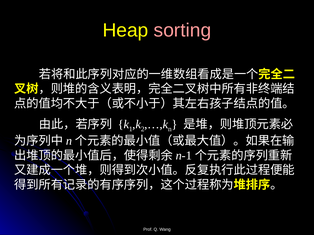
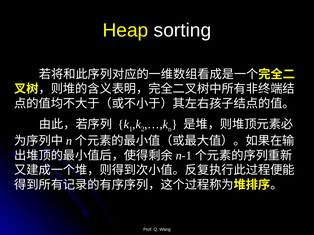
sorting colour: pink -> white
